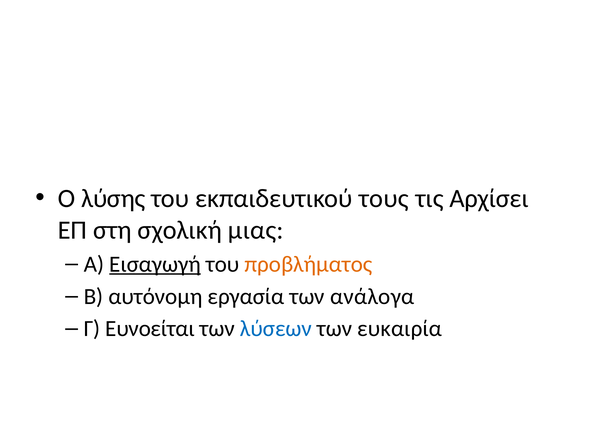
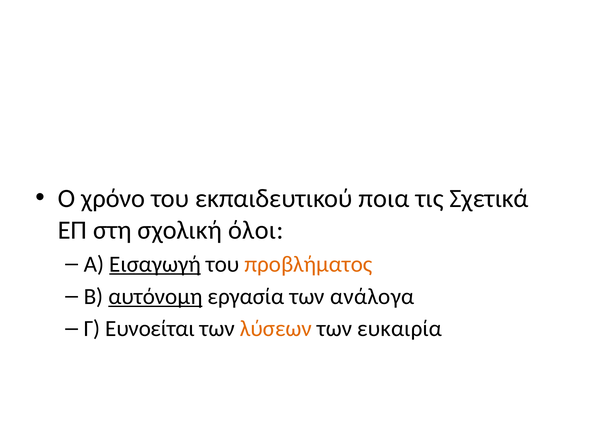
λύσης: λύσης -> χρόνο
τους: τους -> ποια
Αρχίσει: Αρχίσει -> Σχετικά
μιας: μιας -> όλοι
αυτόνομη underline: none -> present
λύσεων colour: blue -> orange
